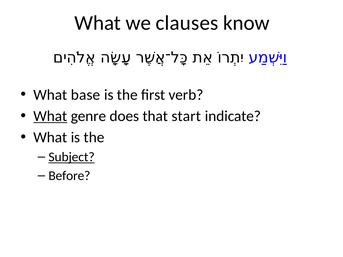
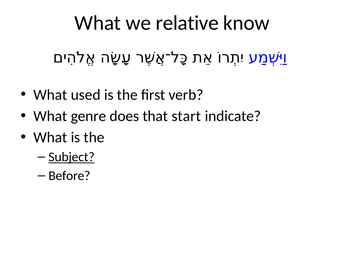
clauses: clauses -> relative
base: base -> used
What at (50, 116) underline: present -> none
